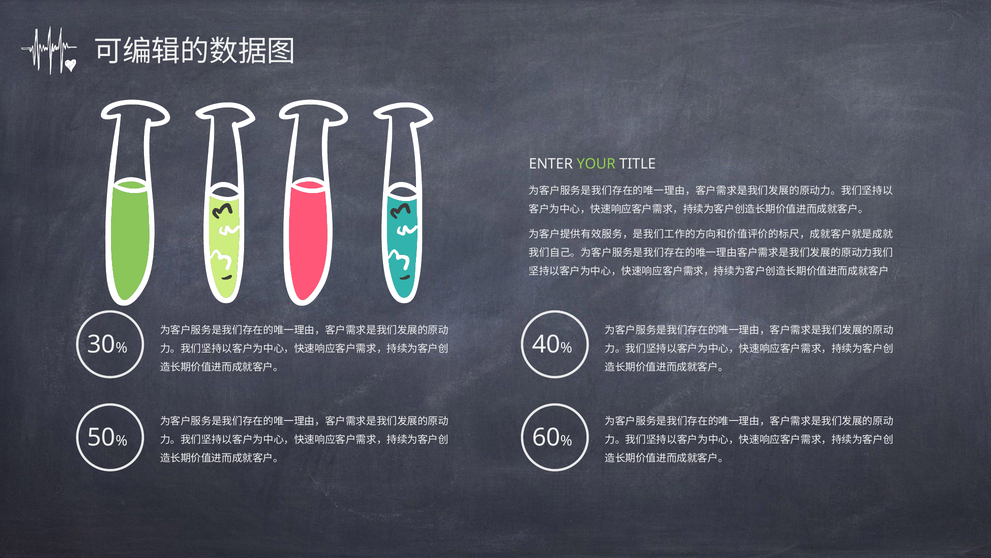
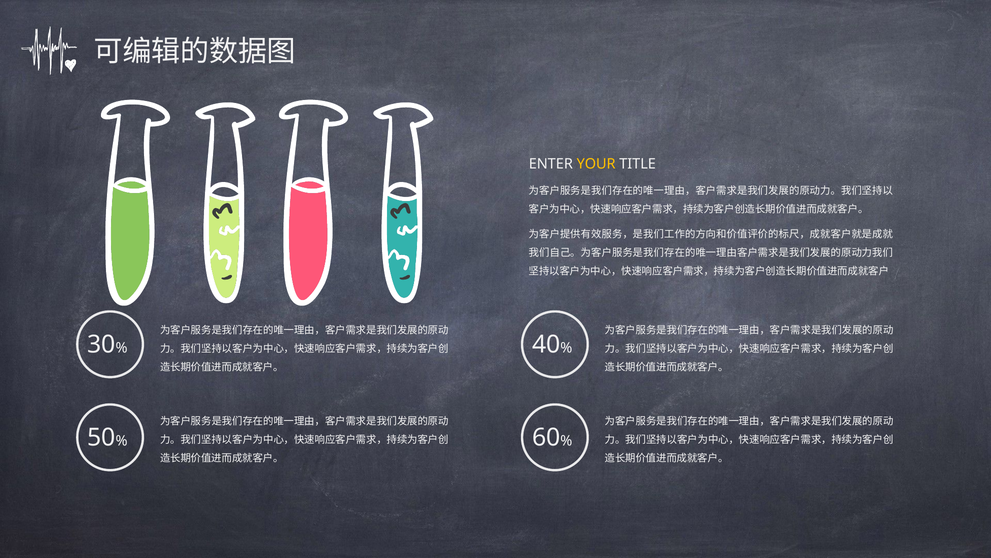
YOUR colour: light green -> yellow
